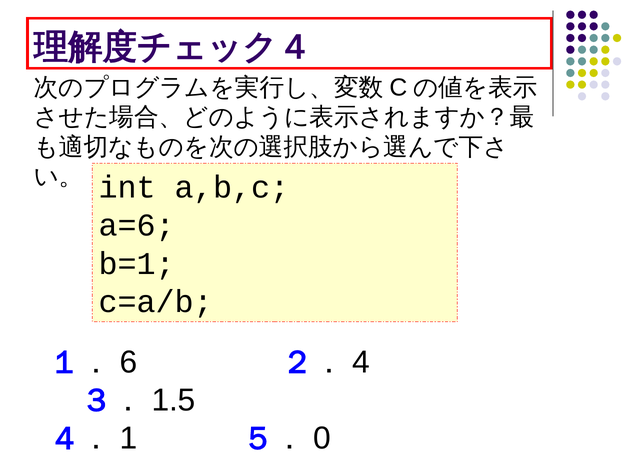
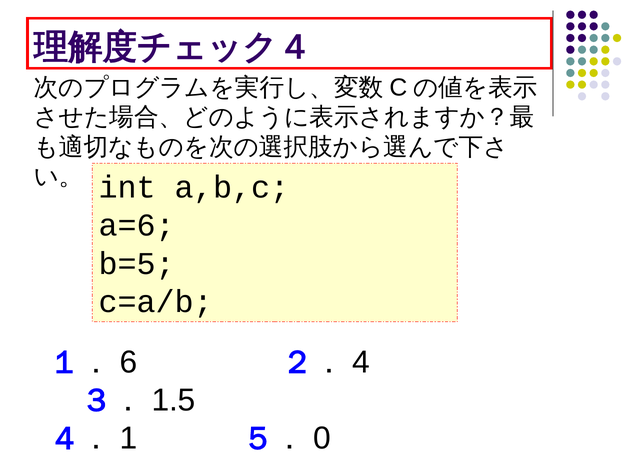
b=1: b=1 -> b=5
